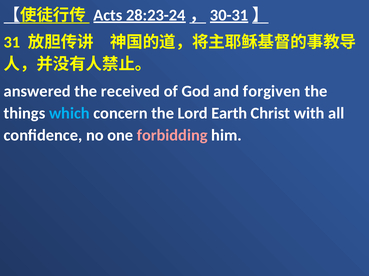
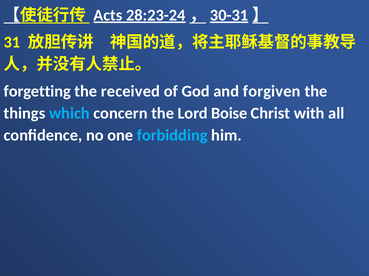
answered: answered -> forgetting
Earth: Earth -> Boise
forbidding colour: pink -> light blue
